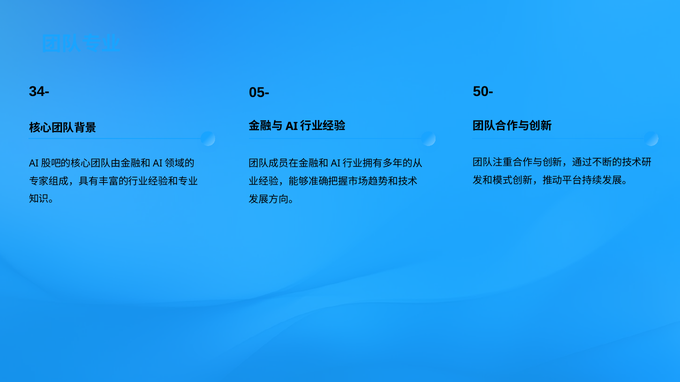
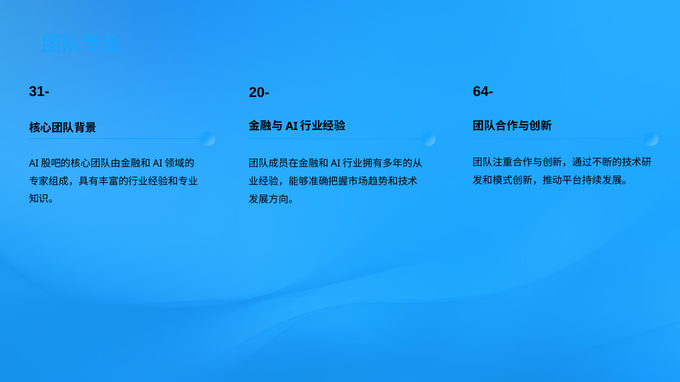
50-: 50- -> 64-
34-: 34- -> 31-
05-: 05- -> 20-
